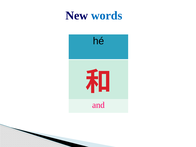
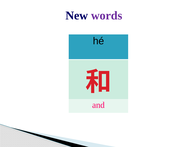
words colour: blue -> purple
